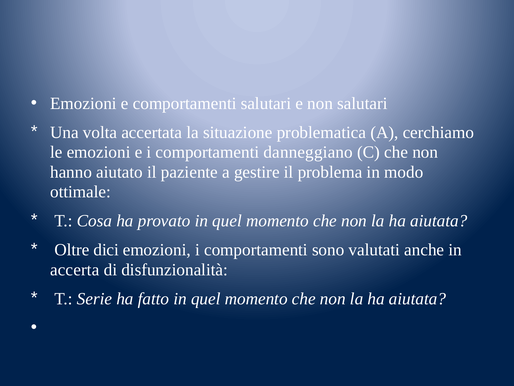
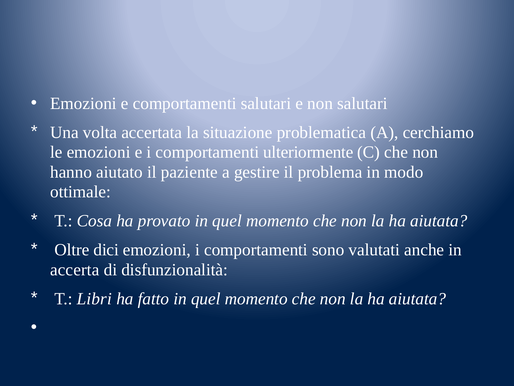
danneggiano: danneggiano -> ulteriormente
Serie: Serie -> Libri
